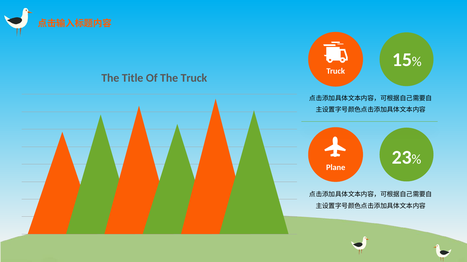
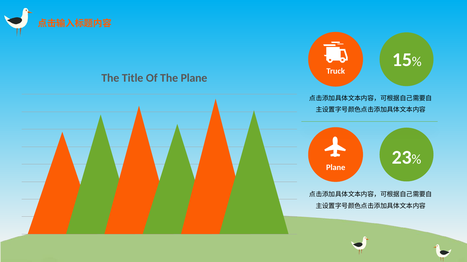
The Truck: Truck -> Plane
